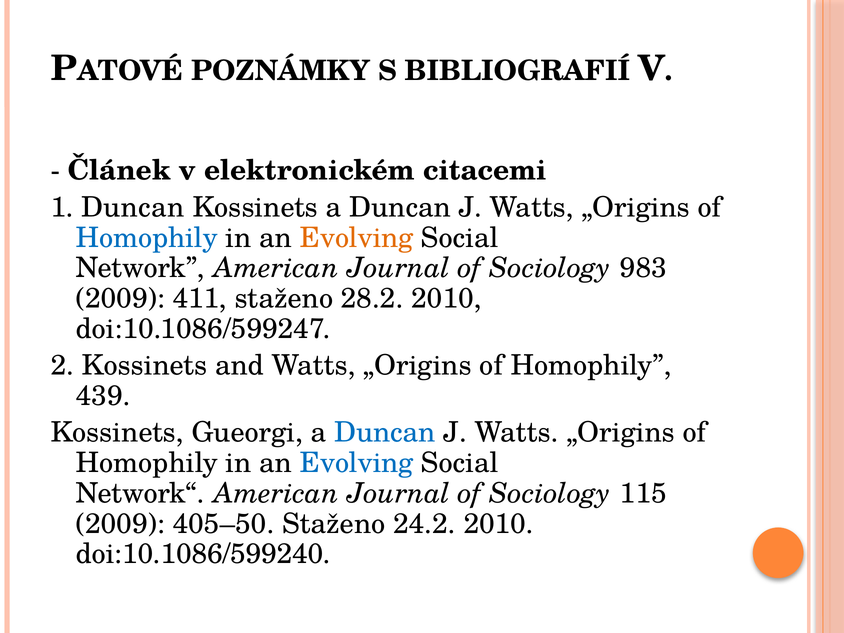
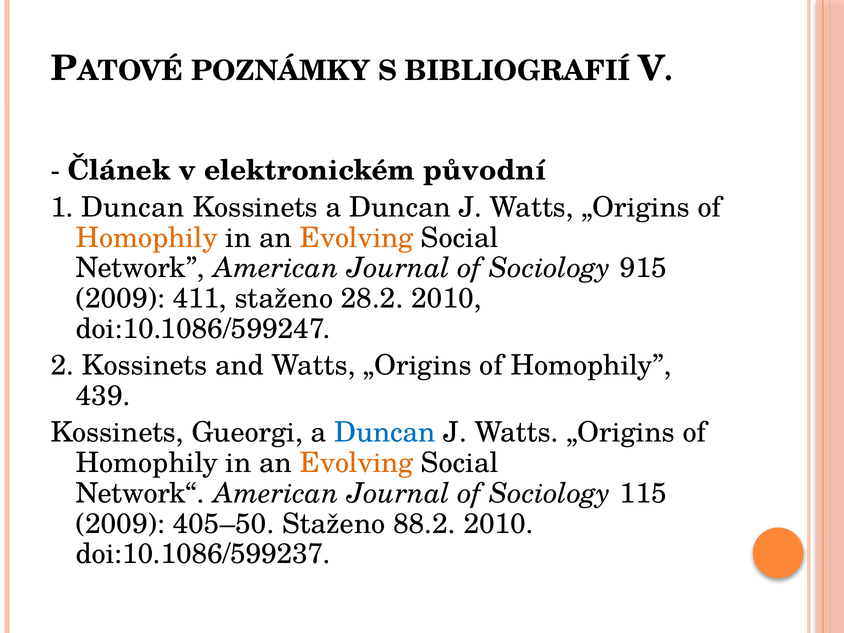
citacemi: citacemi -> původní
Homophily at (147, 238) colour: blue -> orange
983: 983 -> 915
Evolving at (357, 463) colour: blue -> orange
24.2: 24.2 -> 88.2
doi:10.1086/599240: doi:10.1086/599240 -> doi:10.1086/599237
